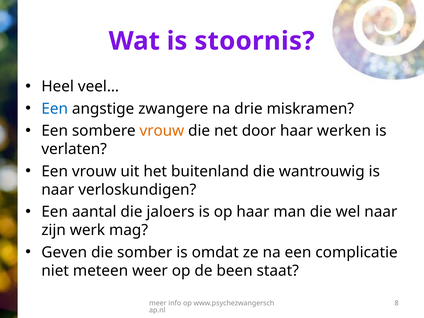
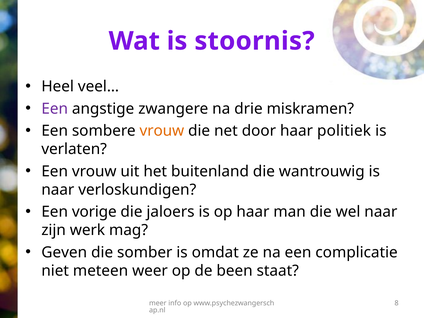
Een at (55, 109) colour: blue -> purple
werken: werken -> politiek
aantal: aantal -> vorige
